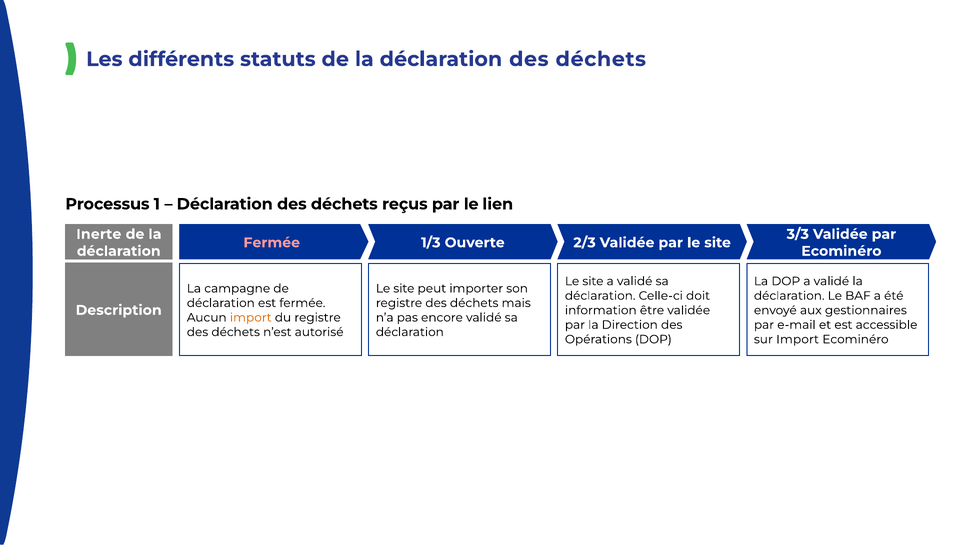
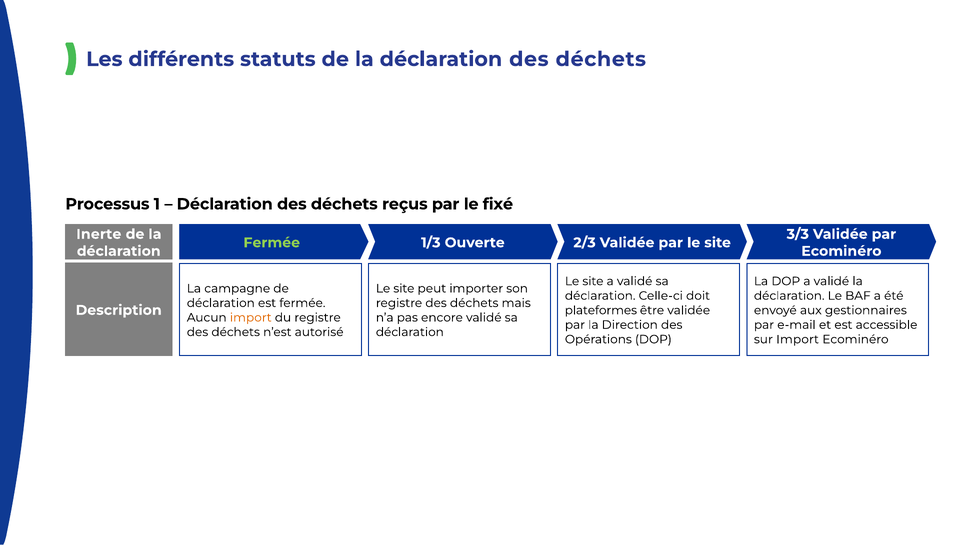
lien: lien -> fixé
Fermée at (272, 243) colour: pink -> light green
information: information -> plateformes
